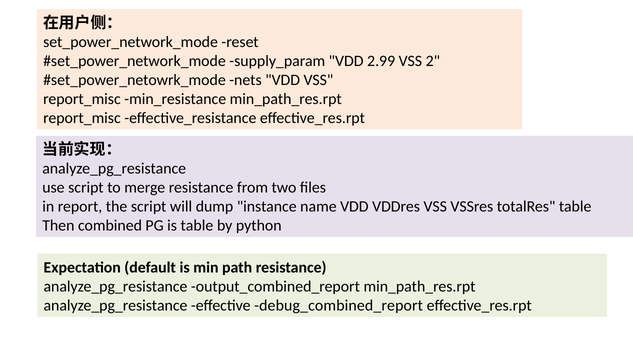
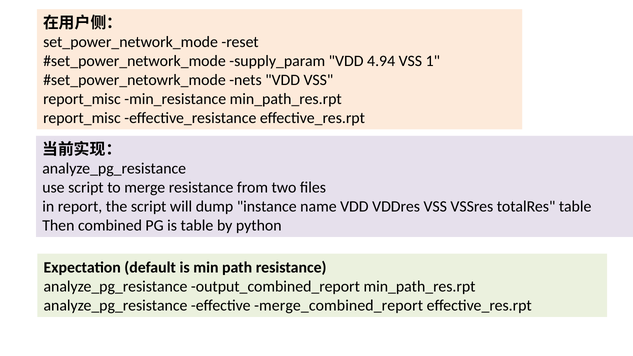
2.99: 2.99 -> 4.94
2: 2 -> 1
debug_combined_report: debug_combined_report -> merge_combined_report
